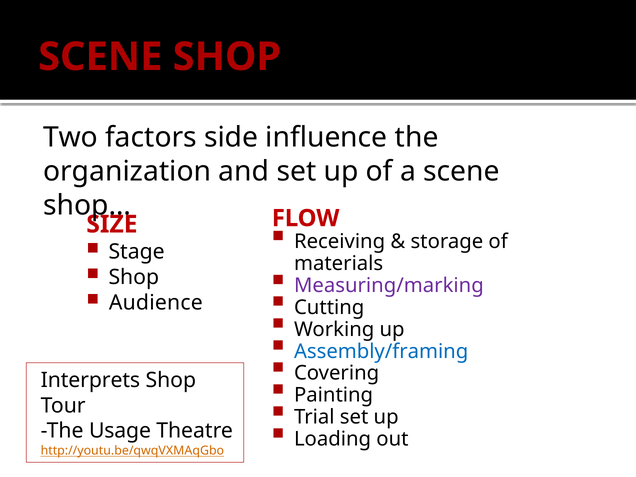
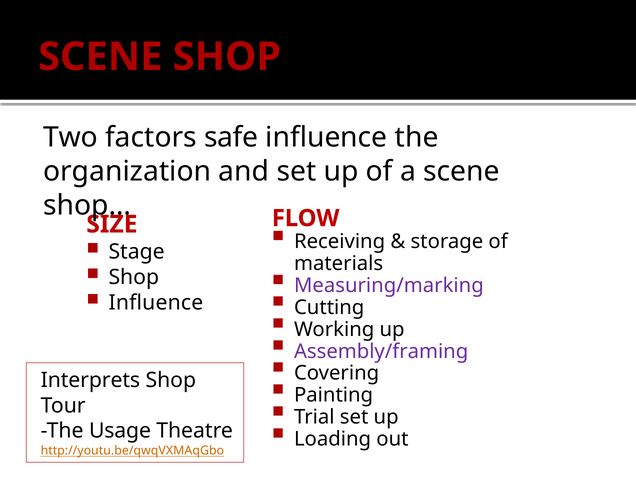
side: side -> safe
Audience at (156, 303): Audience -> Influence
Assembly/framing colour: blue -> purple
